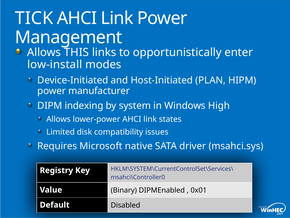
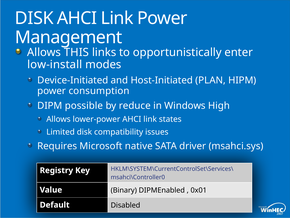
TICK at (34, 18): TICK -> DISK
manufacturer: manufacturer -> consumption
indexing: indexing -> possible
system: system -> reduce
